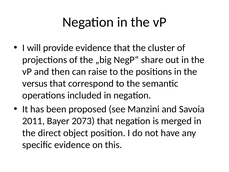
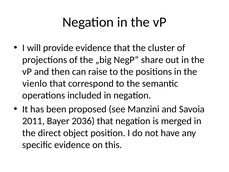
versus: versus -> vienlo
2073: 2073 -> 2036
